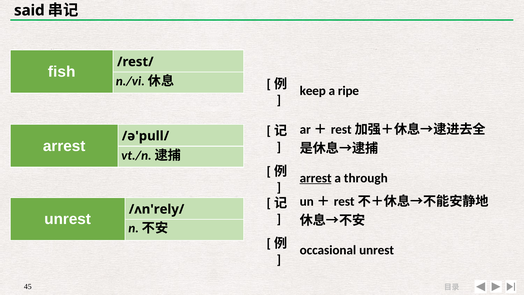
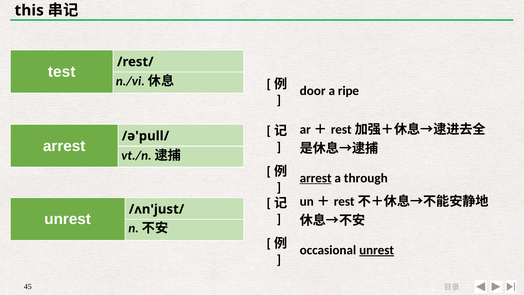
said: said -> this
fish: fish -> test
keep: keep -> door
/ʌn'rely/: /ʌn'rely/ -> /ʌn'just/
unrest at (377, 250) underline: none -> present
